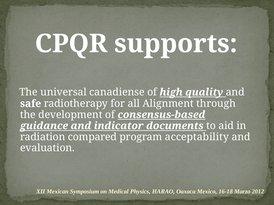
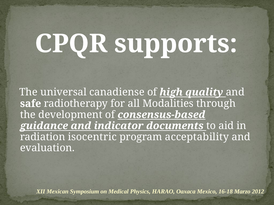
Alignment: Alignment -> Modalities
compared: compared -> isocentric
